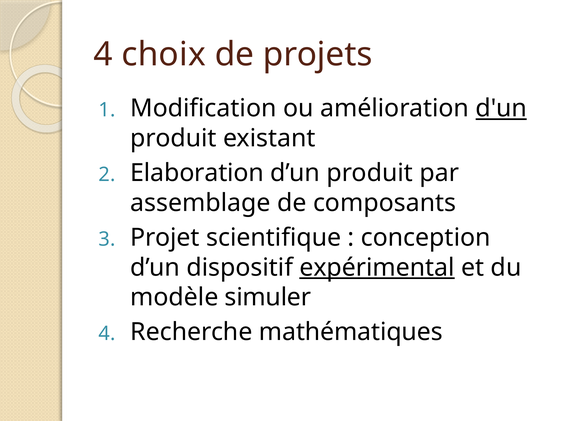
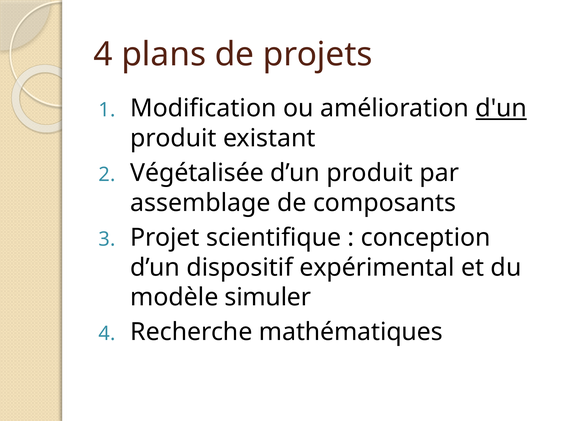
choix: choix -> plans
Elaboration: Elaboration -> Végétalisée
expérimental underline: present -> none
